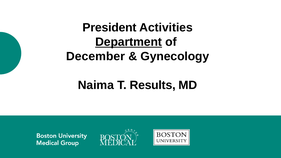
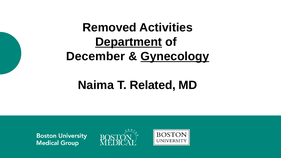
President: President -> Removed
Gynecology underline: none -> present
Results: Results -> Related
